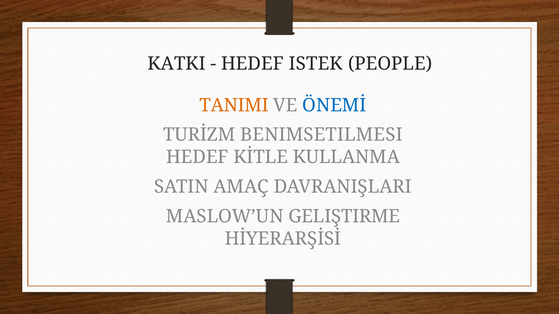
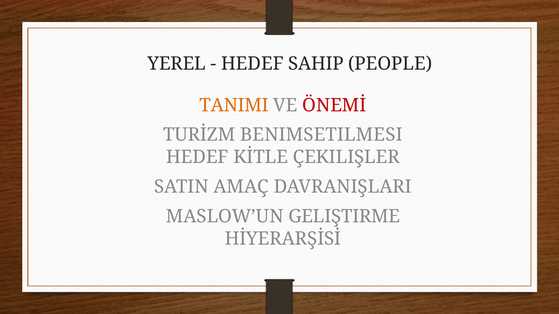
KATKI: KATKI -> YEREL
ISTEK: ISTEK -> SAHIP
ÖNEMİ colour: blue -> red
KULLANMA: KULLANMA -> ÇEKILIŞLER
